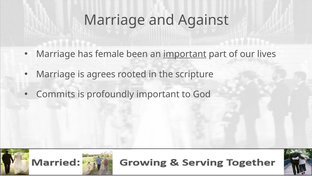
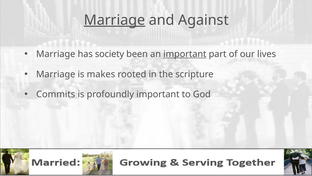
Marriage at (114, 20) underline: none -> present
female: female -> society
agrees: agrees -> makes
